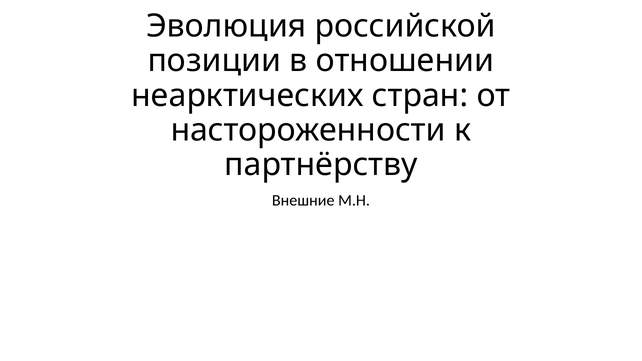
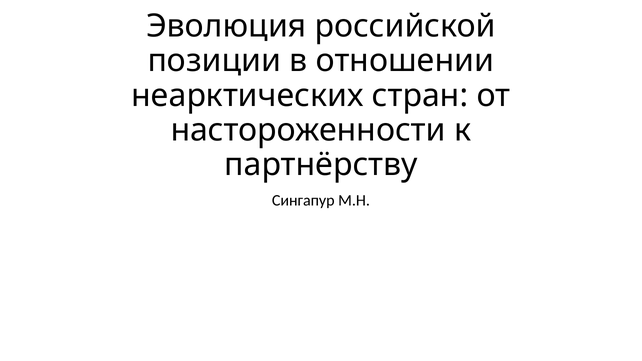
Внешние: Внешние -> Сингапур
